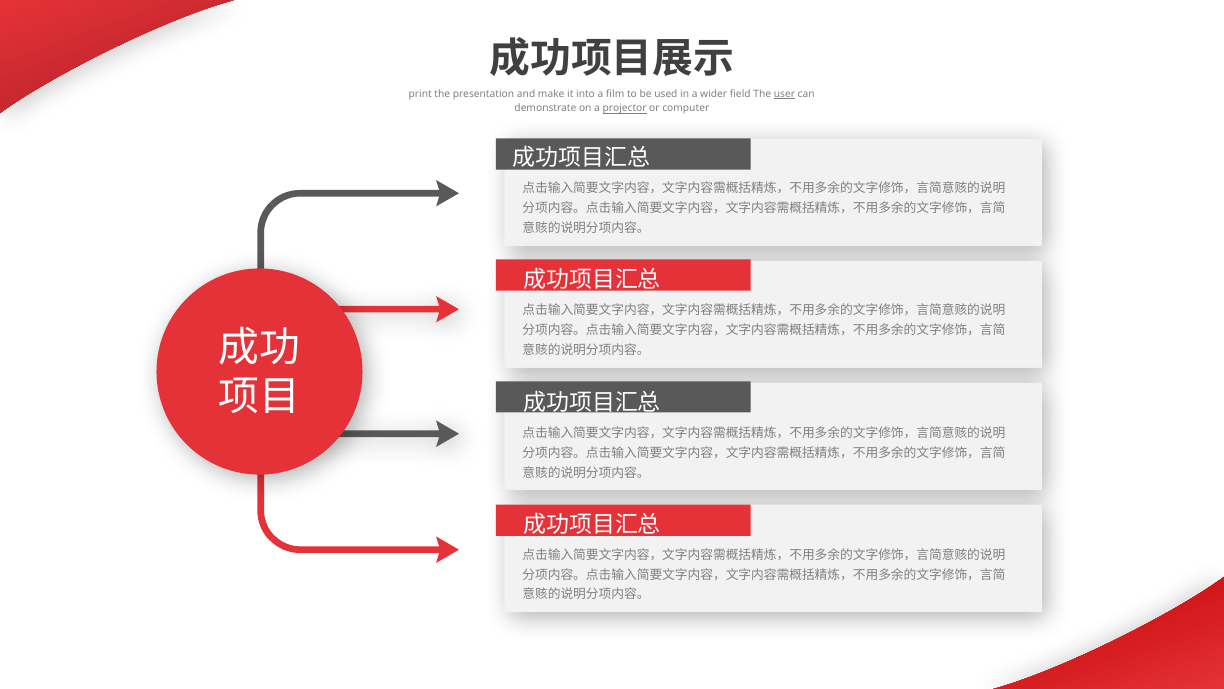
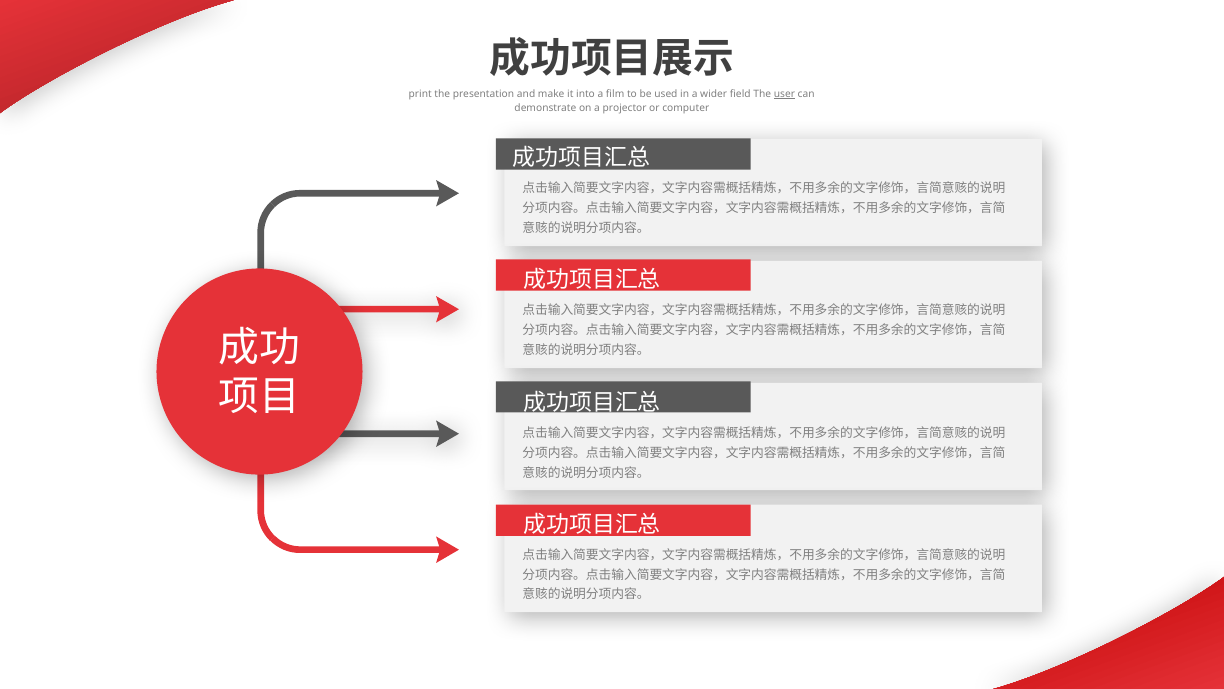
projector underline: present -> none
